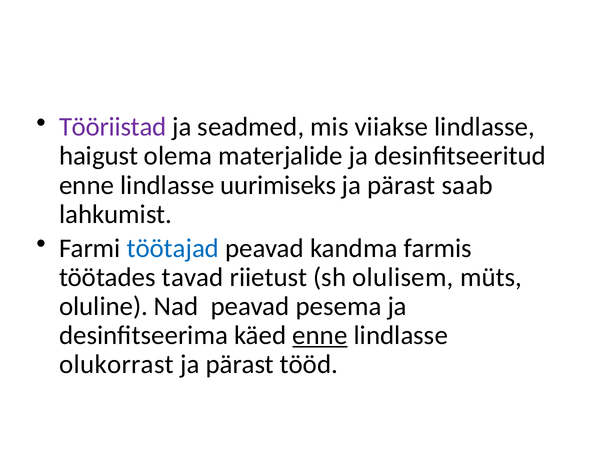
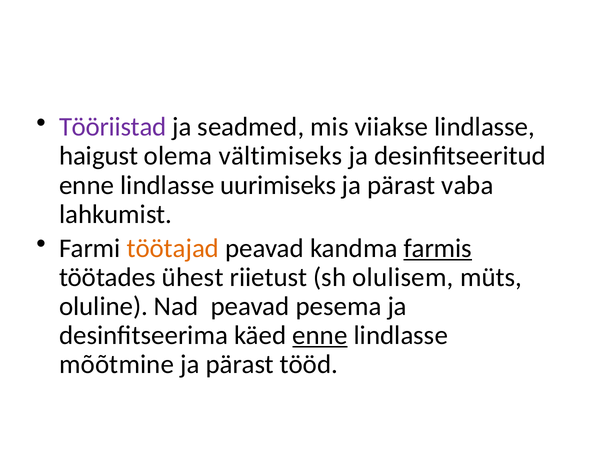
materjalide: materjalide -> vältimiseks
saab: saab -> vaba
töötajad colour: blue -> orange
farmis underline: none -> present
tavad: tavad -> ühest
olukorrast: olukorrast -> mõõtmine
